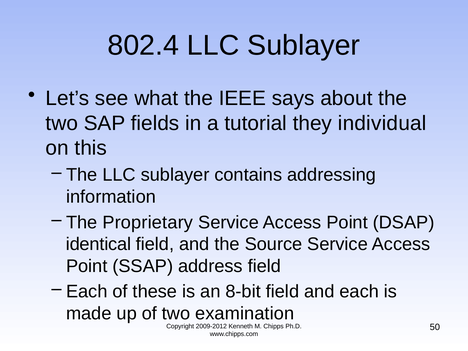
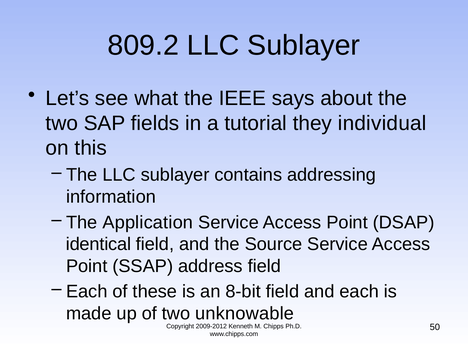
802.4: 802.4 -> 809.2
Proprietary: Proprietary -> Application
examination: examination -> unknowable
